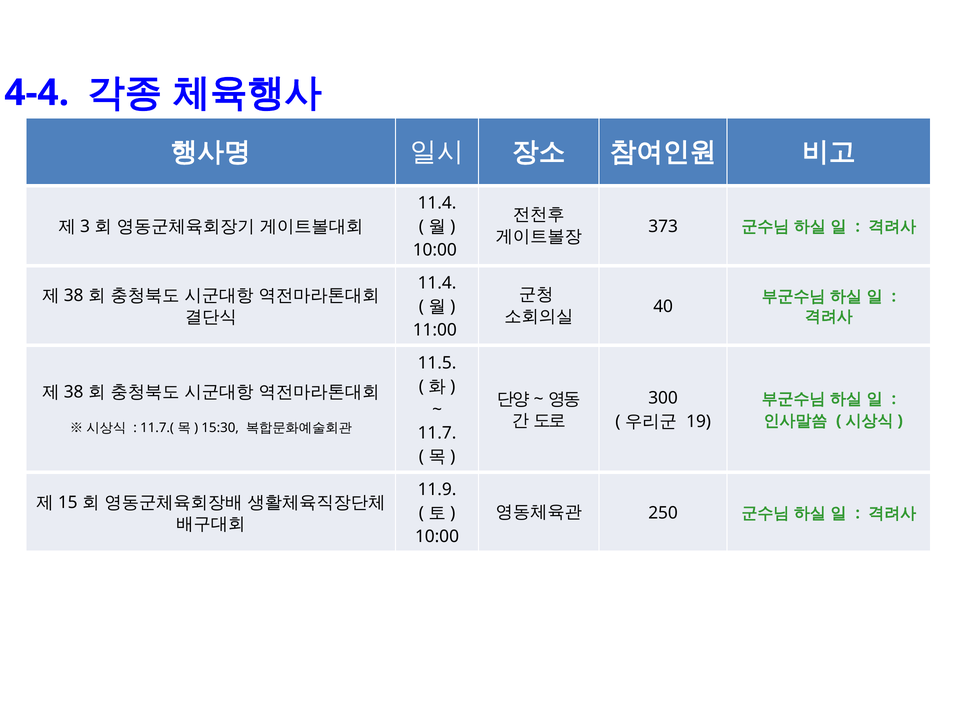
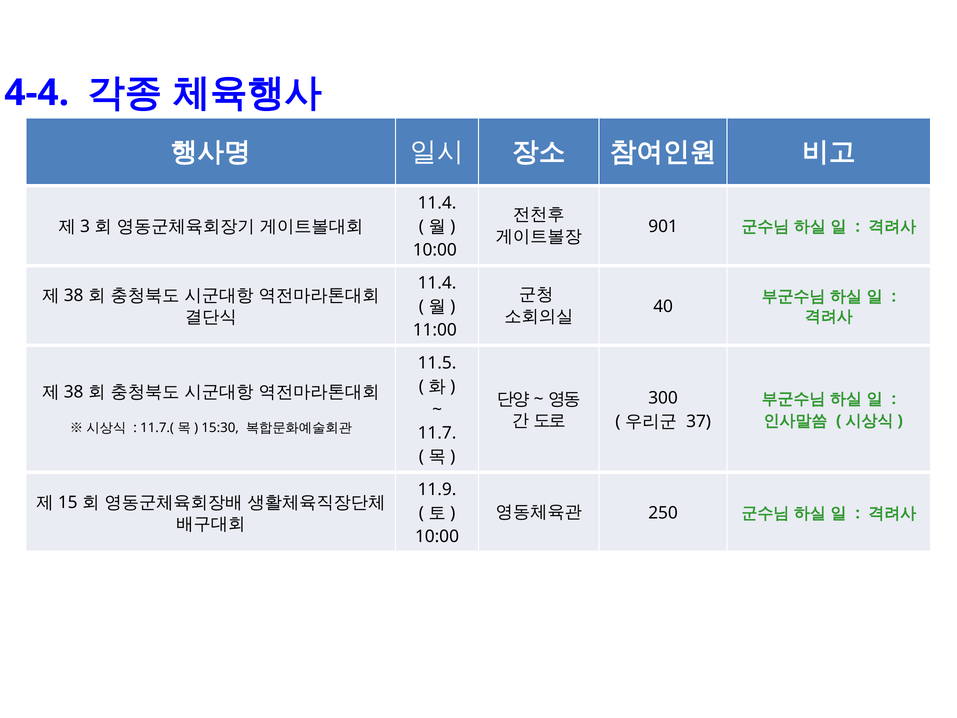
373: 373 -> 901
19: 19 -> 37
